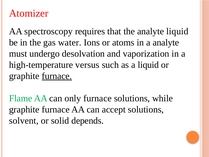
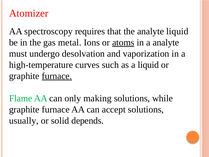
water: water -> metal
atoms underline: none -> present
versus: versus -> curves
only furnace: furnace -> making
solvent: solvent -> usually
